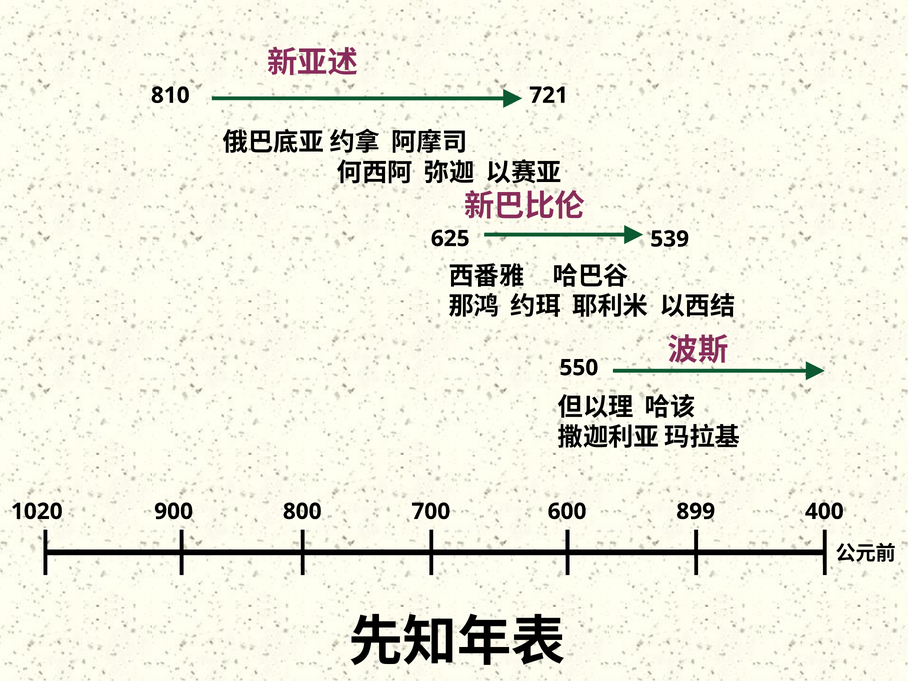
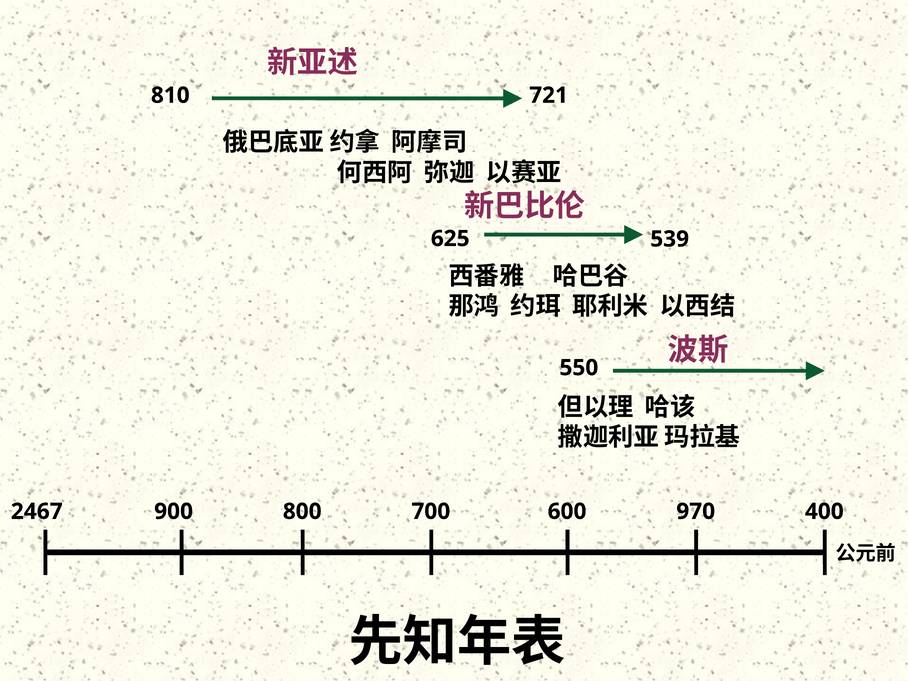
1020: 1020 -> 2467
899: 899 -> 970
